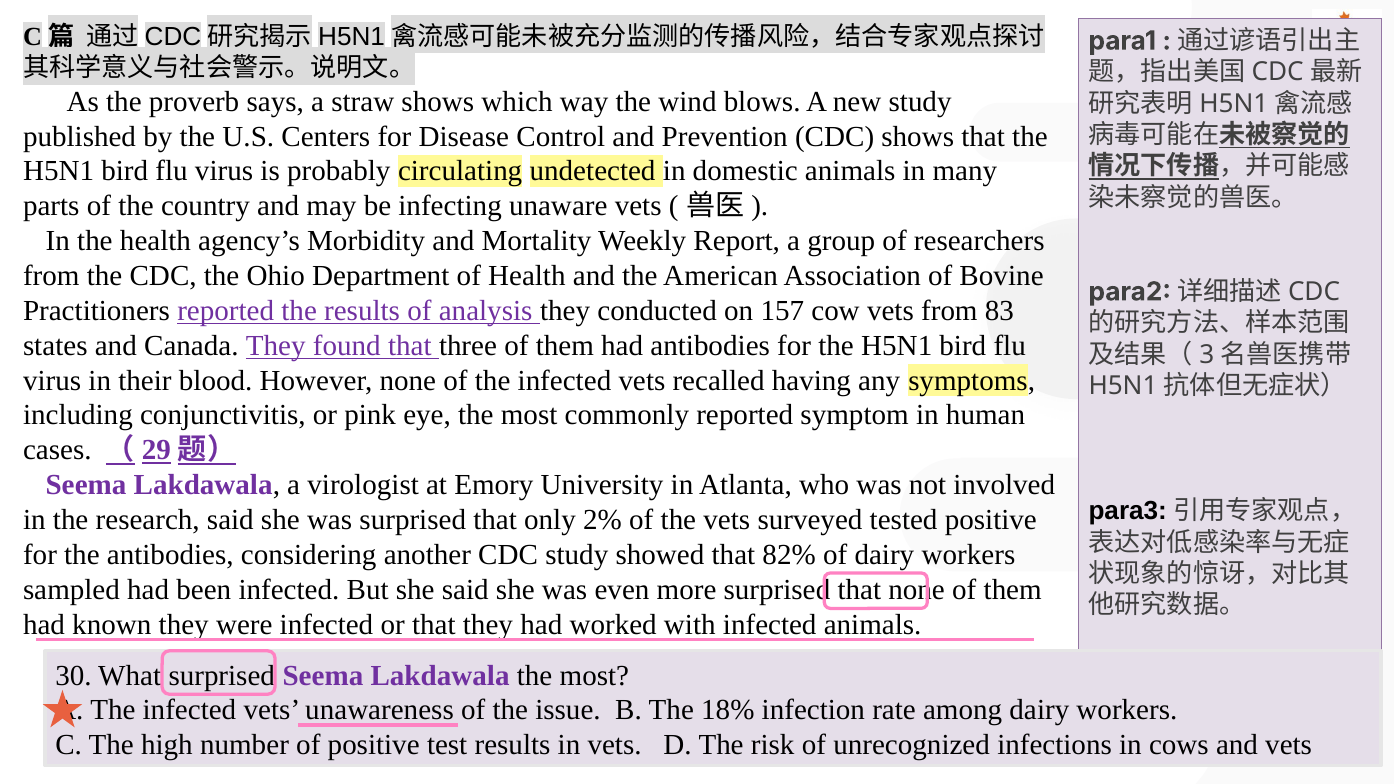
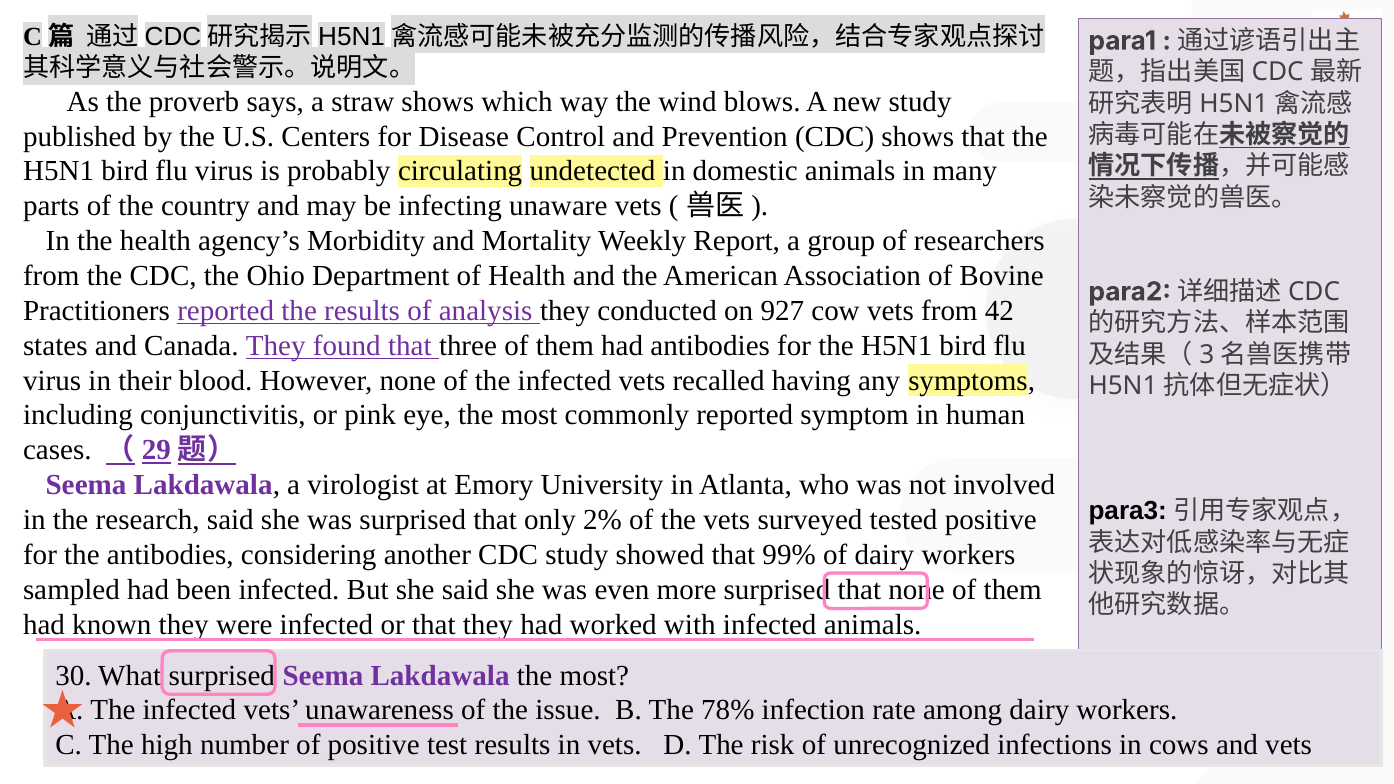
157: 157 -> 927
83: 83 -> 42
82%: 82% -> 99%
18%: 18% -> 78%
